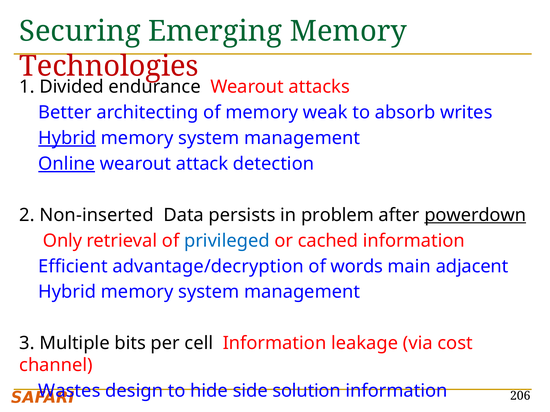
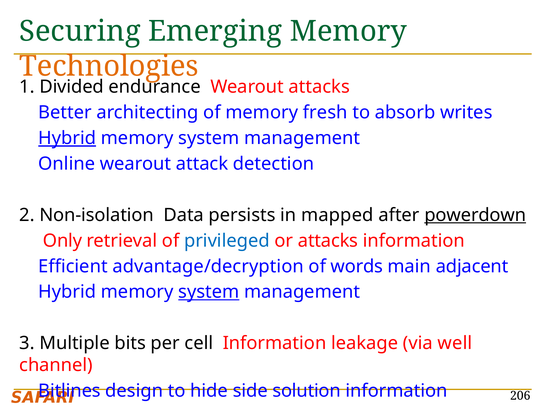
Technologies colour: red -> orange
weak: weak -> fresh
Online underline: present -> none
Non-inserted: Non-inserted -> Non-isolation
problem: problem -> mapped
or cached: cached -> attacks
system at (209, 292) underline: none -> present
cost: cost -> well
Wastes: Wastes -> Bitlines
